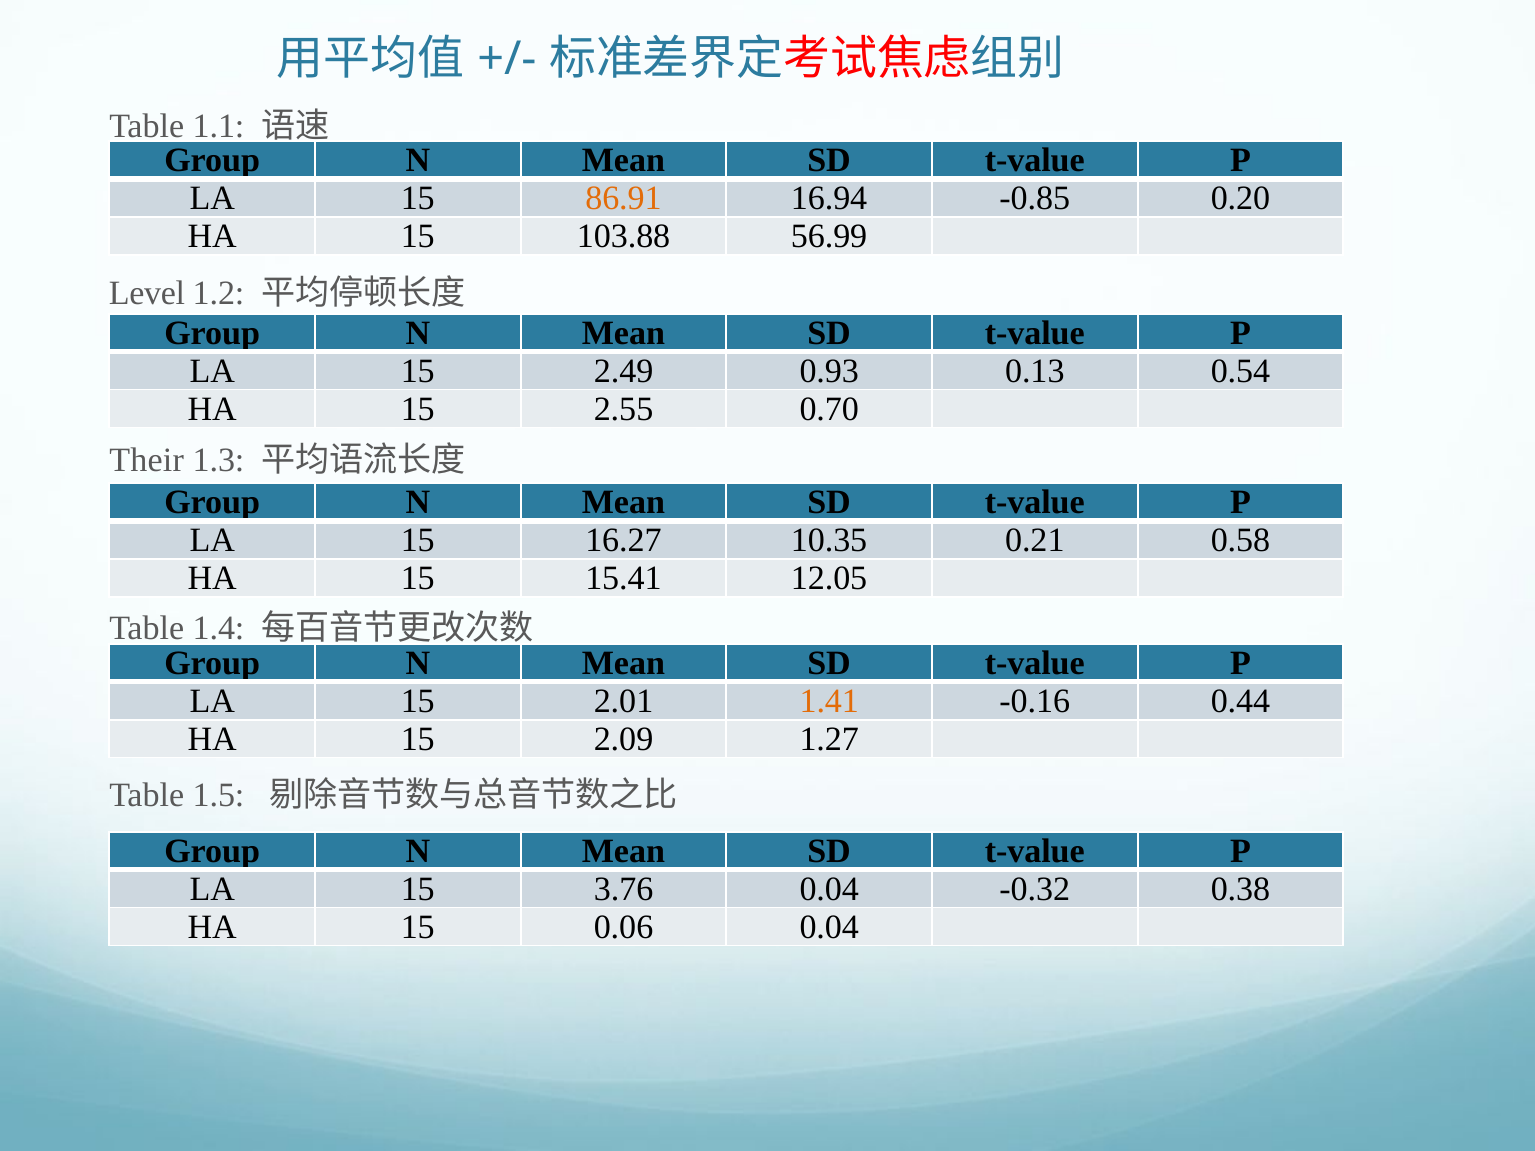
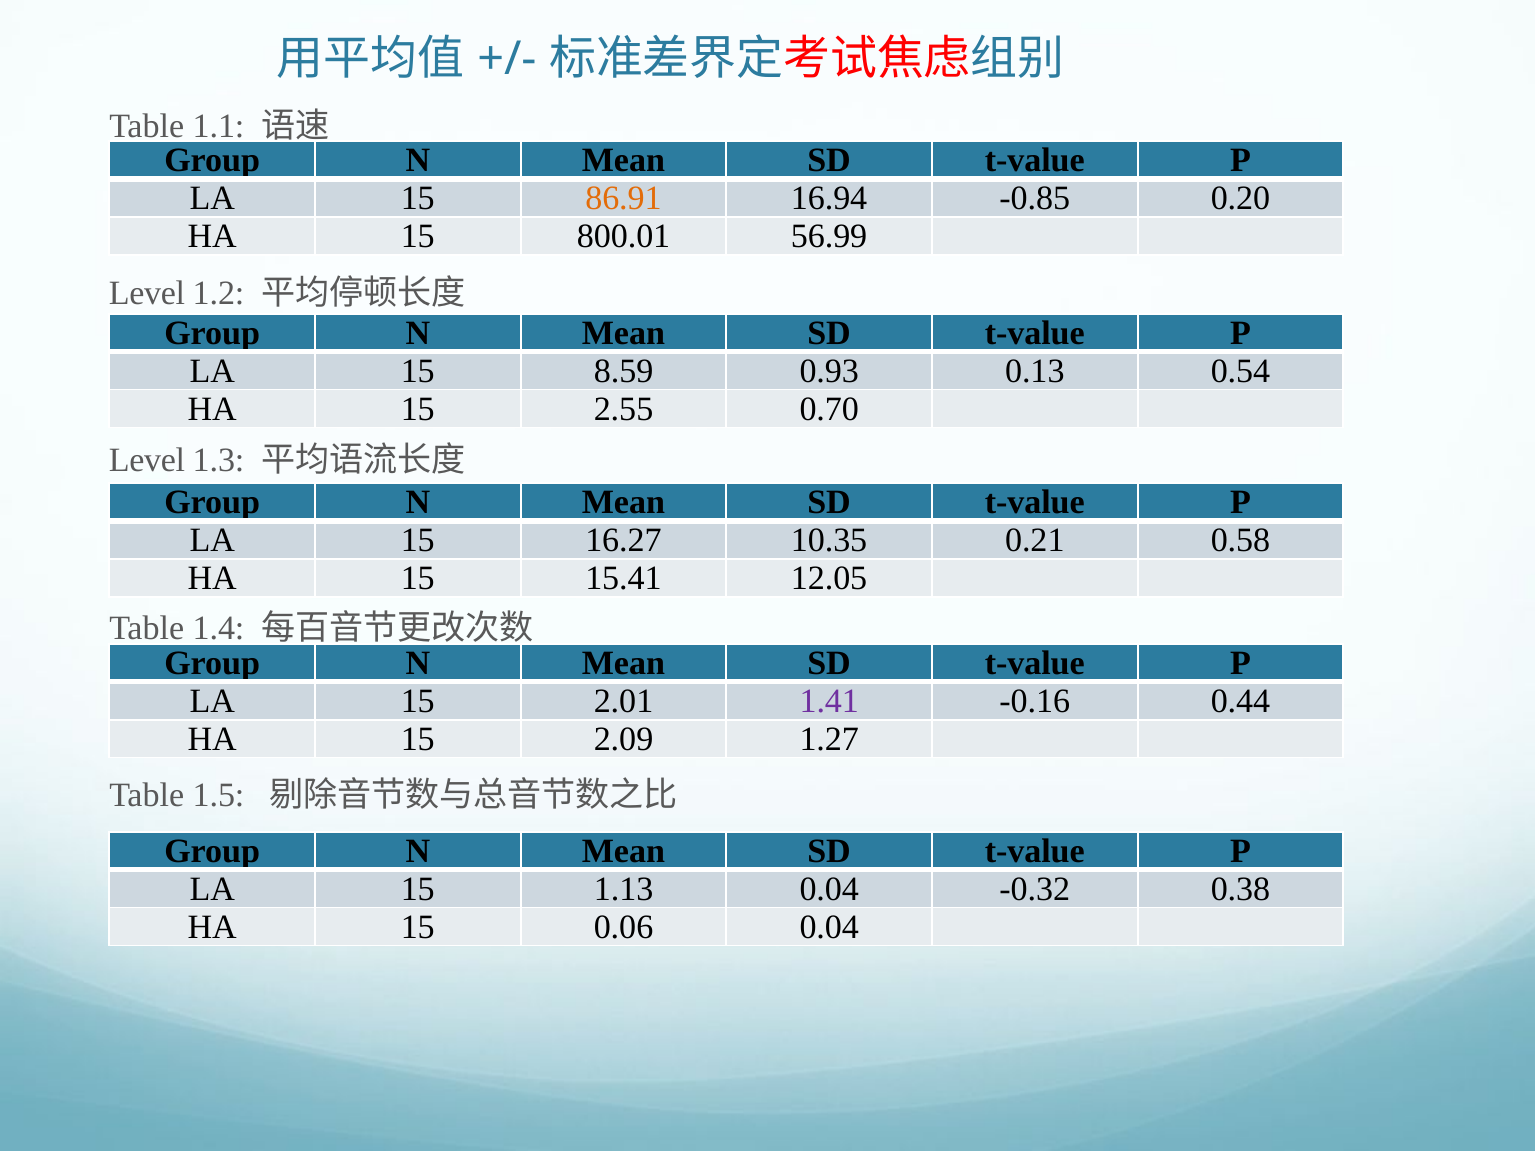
103.88: 103.88 -> 800.01
2.49: 2.49 -> 8.59
Their at (147, 461): Their -> Level
1.41 colour: orange -> purple
3.76: 3.76 -> 1.13
